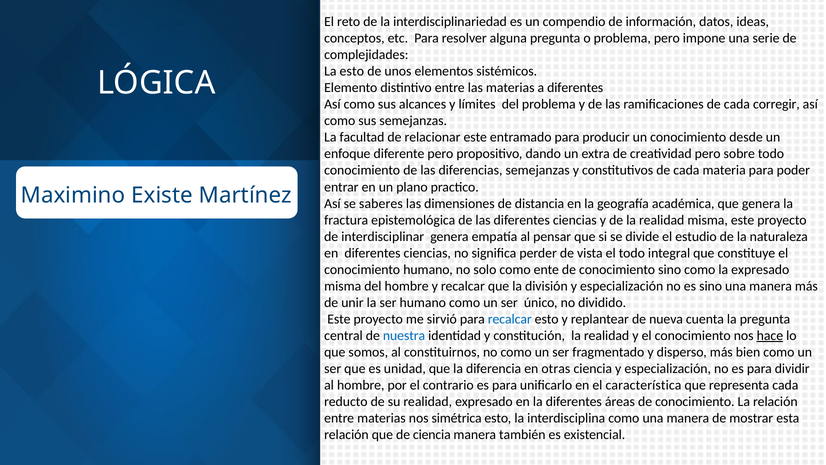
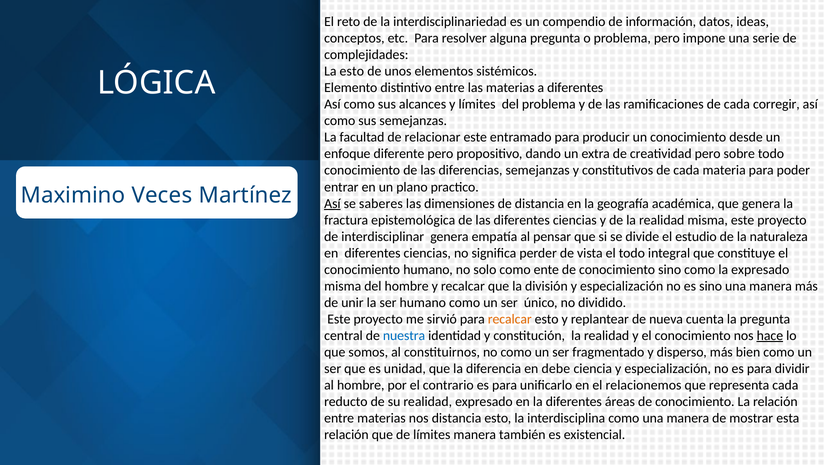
Existe: Existe -> Veces
Así at (332, 203) underline: none -> present
recalcar at (510, 319) colour: blue -> orange
otras: otras -> debe
característica: característica -> relacionemos
nos simétrica: simétrica -> distancia
de ciencia: ciencia -> límites
